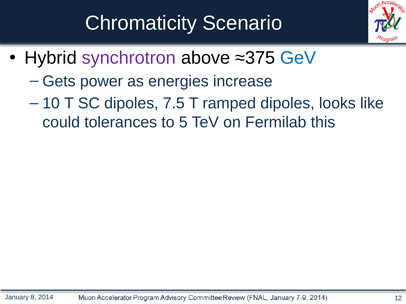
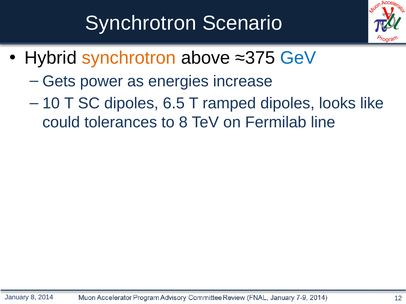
Chromaticity at (141, 23): Chromaticity -> Synchrotron
synchrotron at (129, 58) colour: purple -> orange
7.5: 7.5 -> 6.5
to 5: 5 -> 8
this: this -> line
